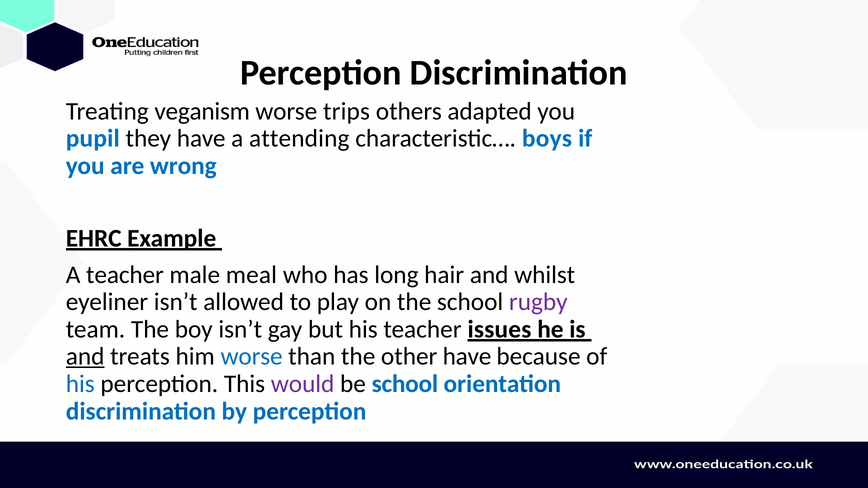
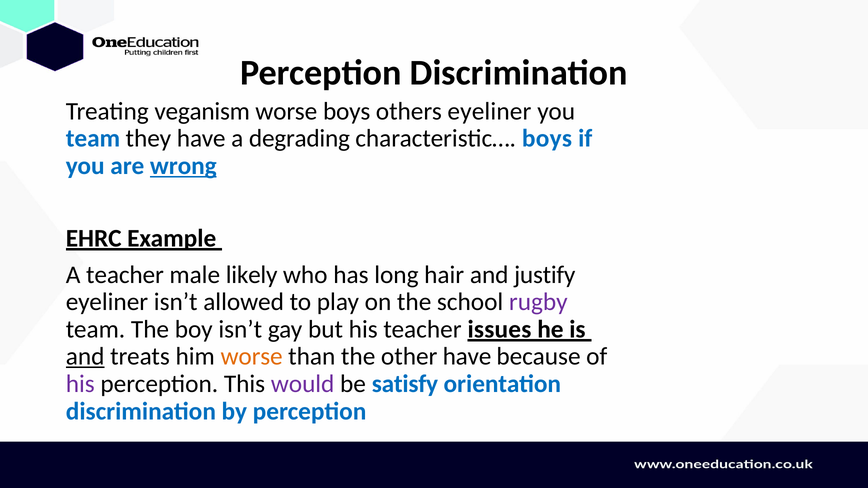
worse trips: trips -> boys
others adapted: adapted -> eyeliner
pupil at (93, 139): pupil -> team
attending: attending -> degrading
wrong underline: none -> present
meal: meal -> likely
whilst: whilst -> justify
worse at (252, 357) colour: blue -> orange
his at (80, 384) colour: blue -> purple
be school: school -> satisfy
